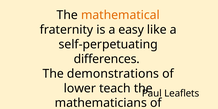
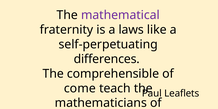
mathematical colour: orange -> purple
easy: easy -> laws
demonstrations: demonstrations -> comprehensible
lower: lower -> come
